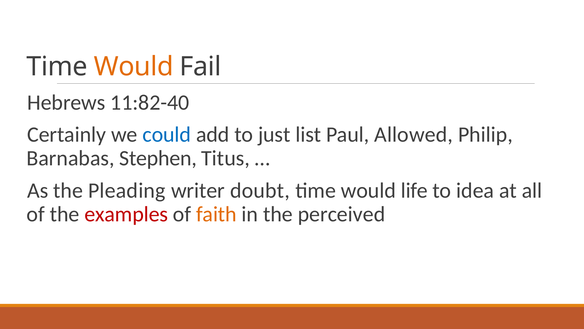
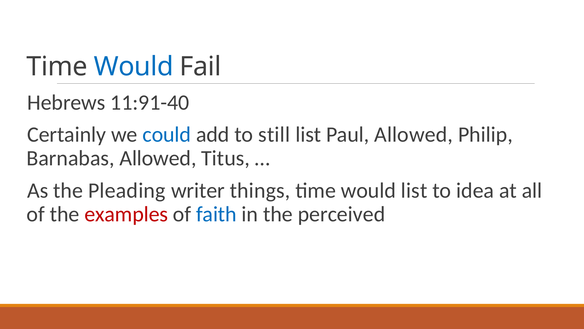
Would at (134, 67) colour: orange -> blue
11:82-40: 11:82-40 -> 11:91-40
just: just -> still
Barnabas Stephen: Stephen -> Allowed
doubt: doubt -> things
would life: life -> list
faith colour: orange -> blue
